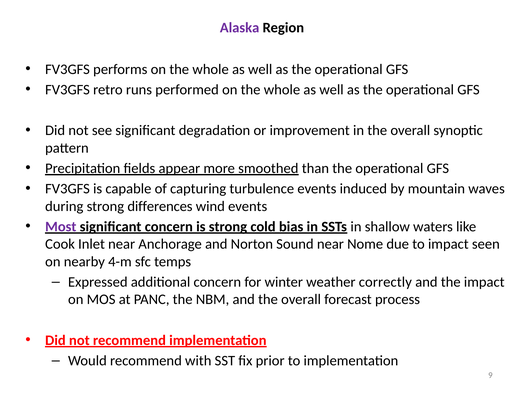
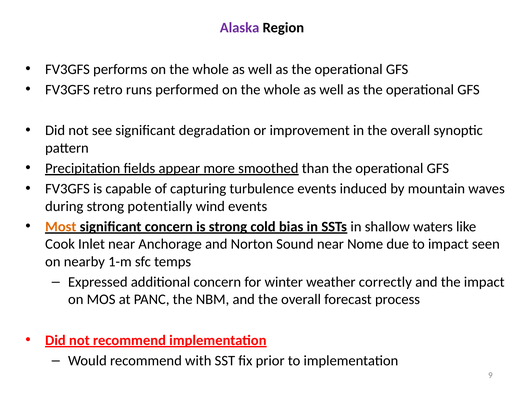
differences: differences -> potentially
Most colour: purple -> orange
4-m: 4-m -> 1-m
